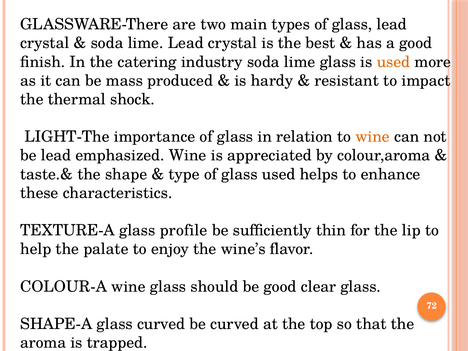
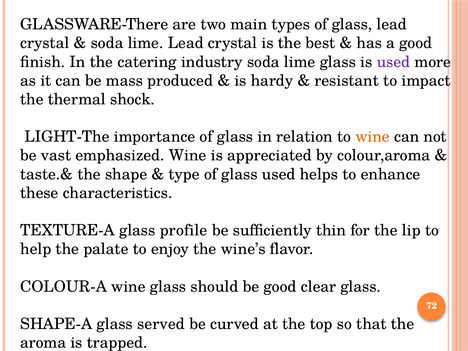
used at (394, 62) colour: orange -> purple
be lead: lead -> vast
glass curved: curved -> served
